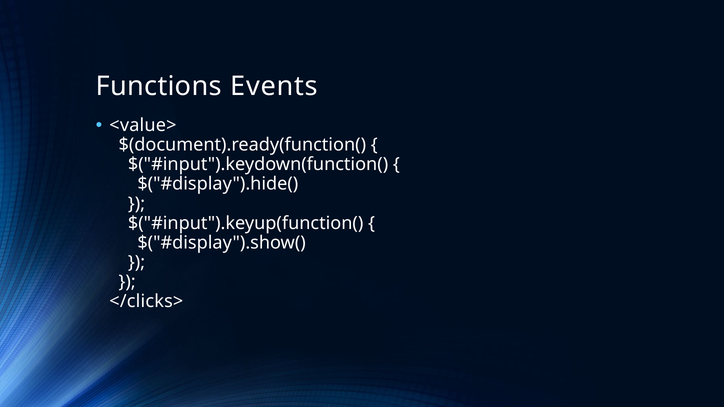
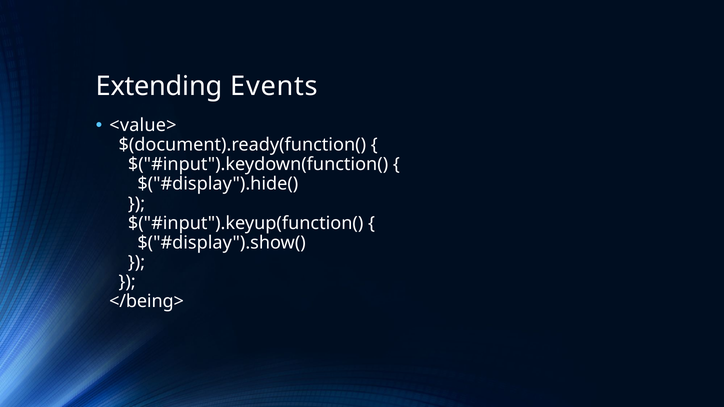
Functions: Functions -> Extending
</clicks>: </clicks> -> </being>
